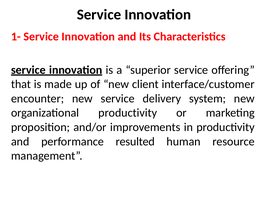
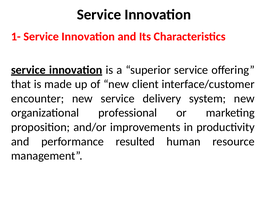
organizational productivity: productivity -> professional
